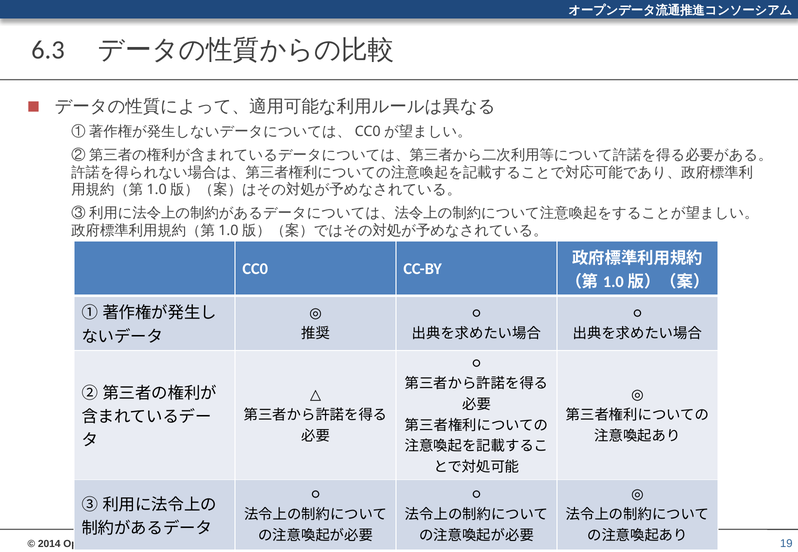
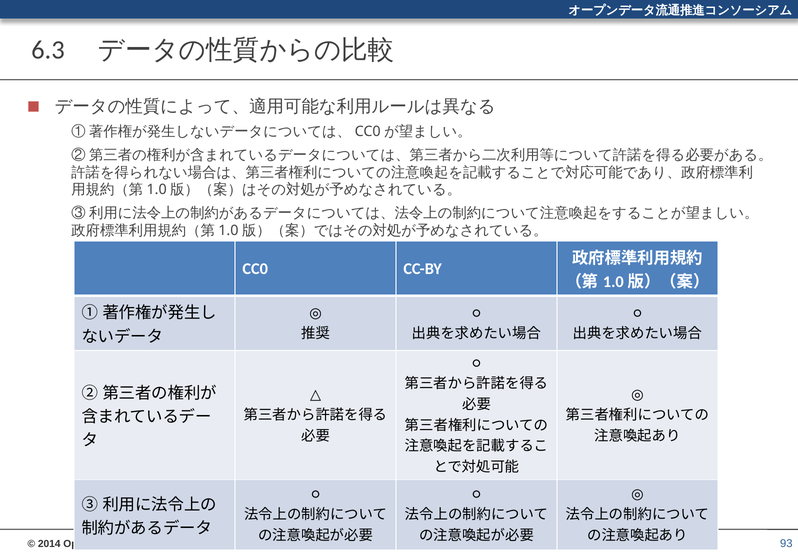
19: 19 -> 93
